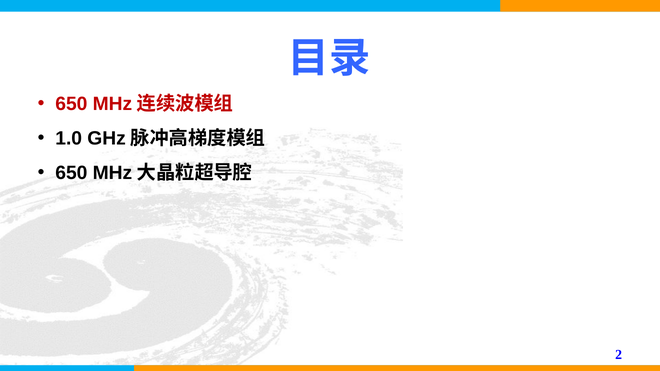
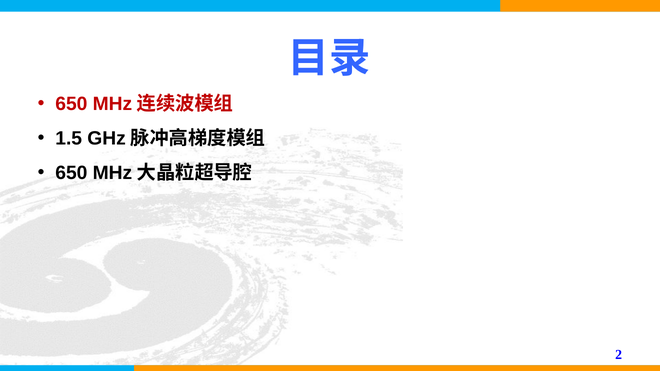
1.0: 1.0 -> 1.5
